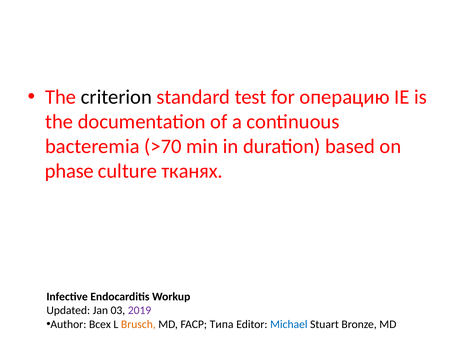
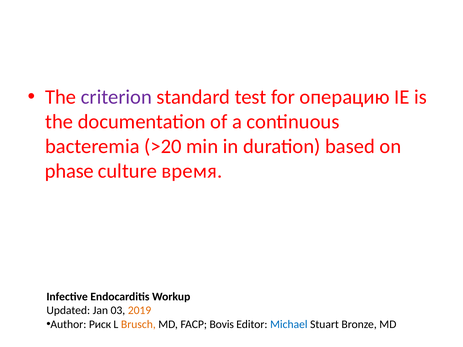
criterion colour: black -> purple
>70: >70 -> >20
тканях: тканях -> время
2019 colour: purple -> orange
Всех: Всех -> Риск
Типа: Типа -> Bovis
